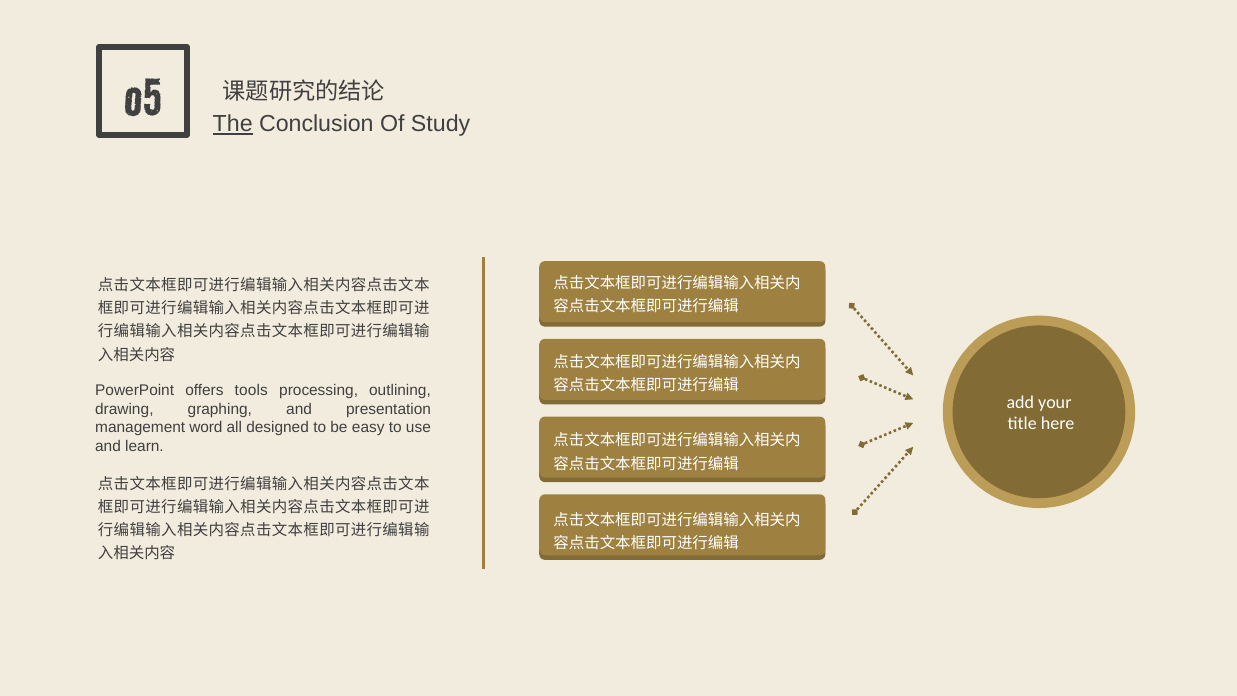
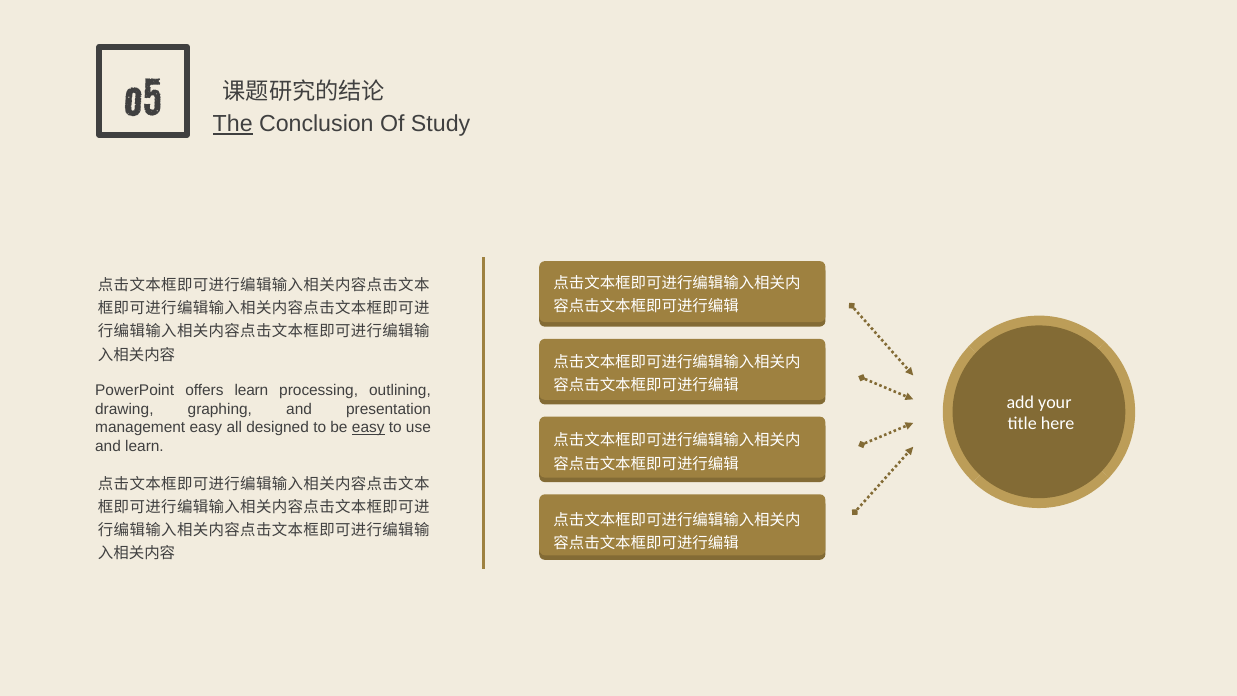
offers tools: tools -> learn
management word: word -> easy
easy at (368, 428) underline: none -> present
